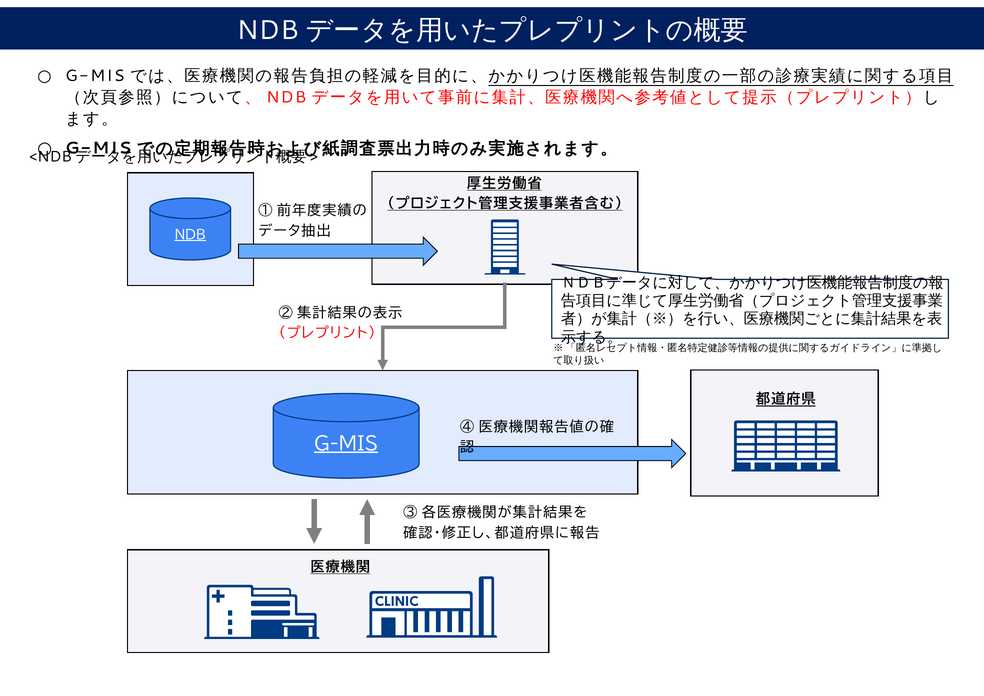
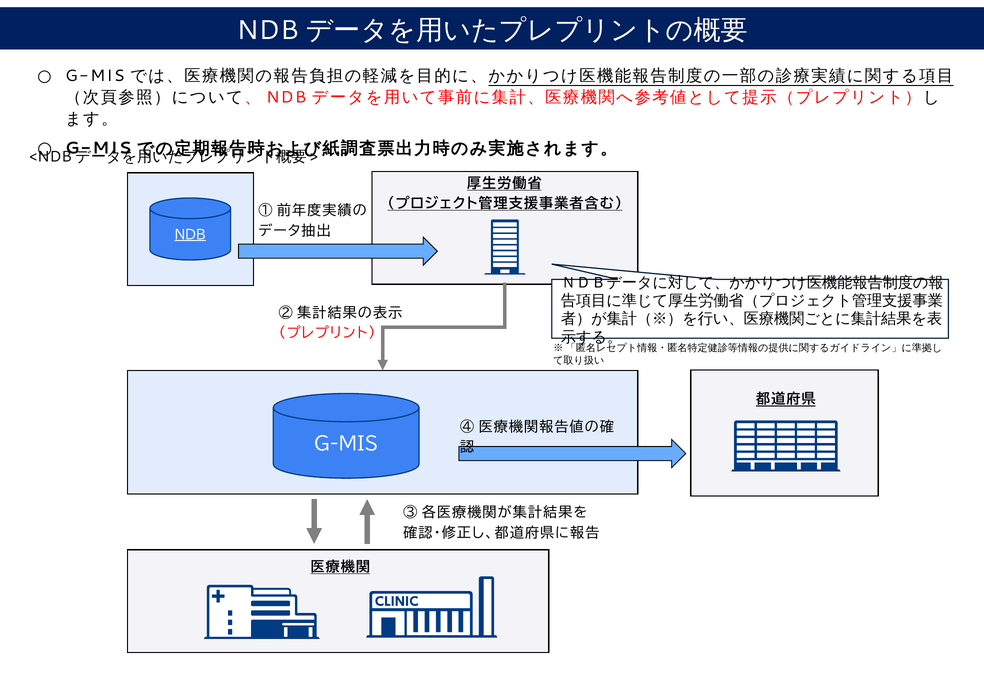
G-MIS at (346, 444) underline: present -> none
